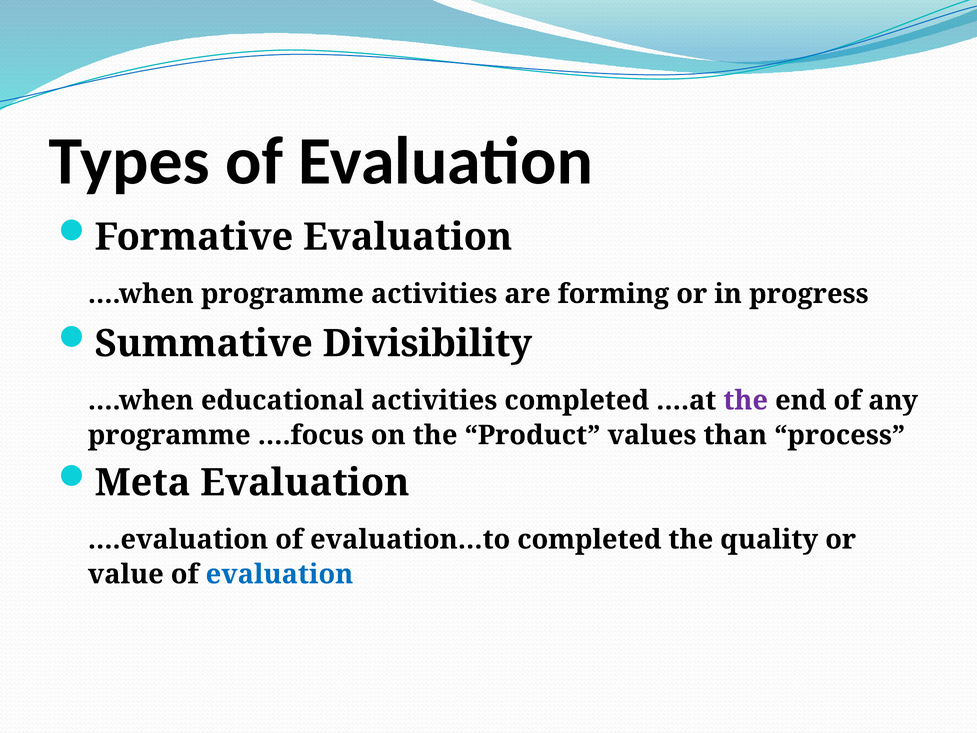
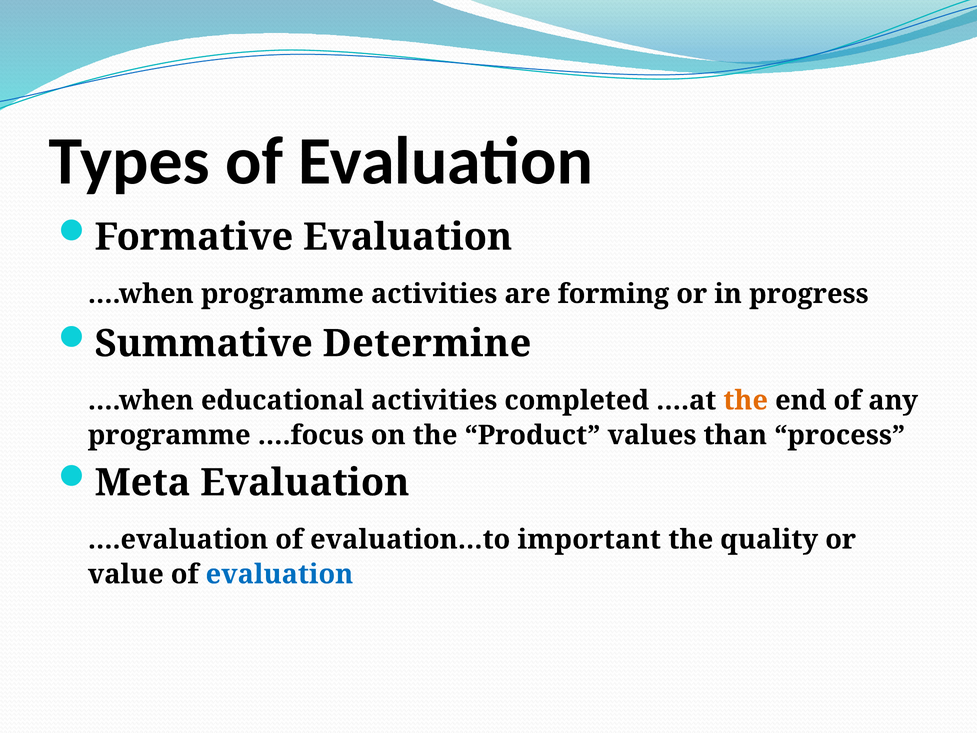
Divisibility: Divisibility -> Determine
the at (746, 400) colour: purple -> orange
evaluation…to completed: completed -> important
